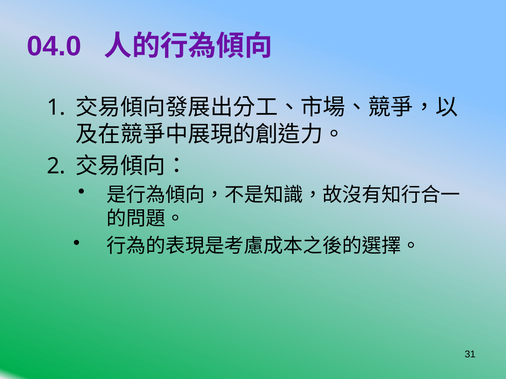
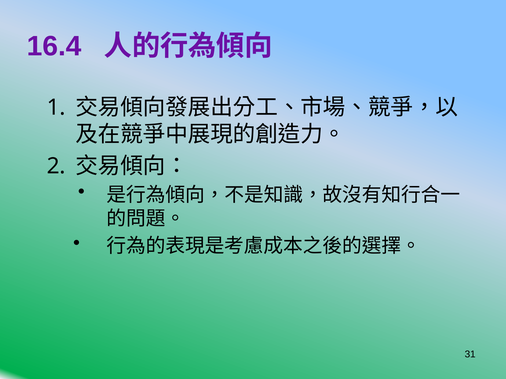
04.0: 04.0 -> 16.4
